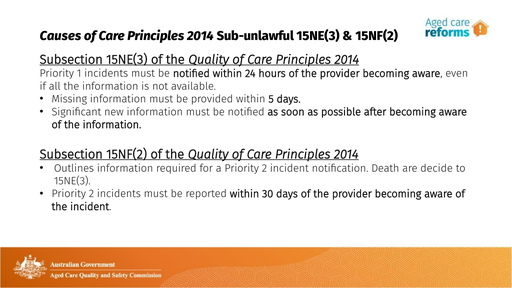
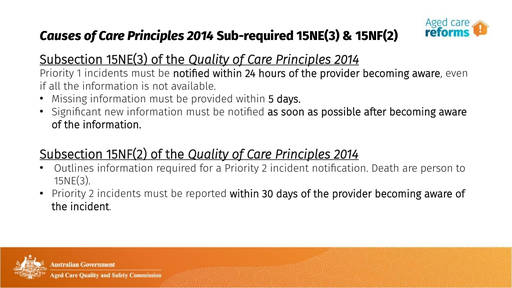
Sub-unlawful: Sub-unlawful -> Sub-required
decide: decide -> person
